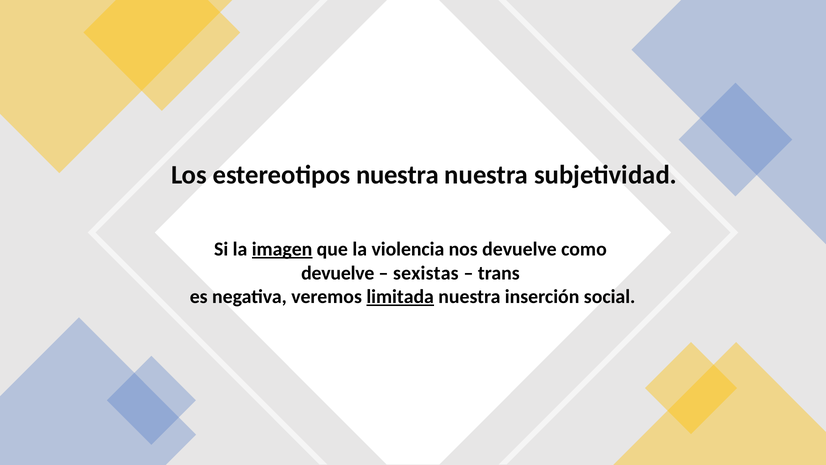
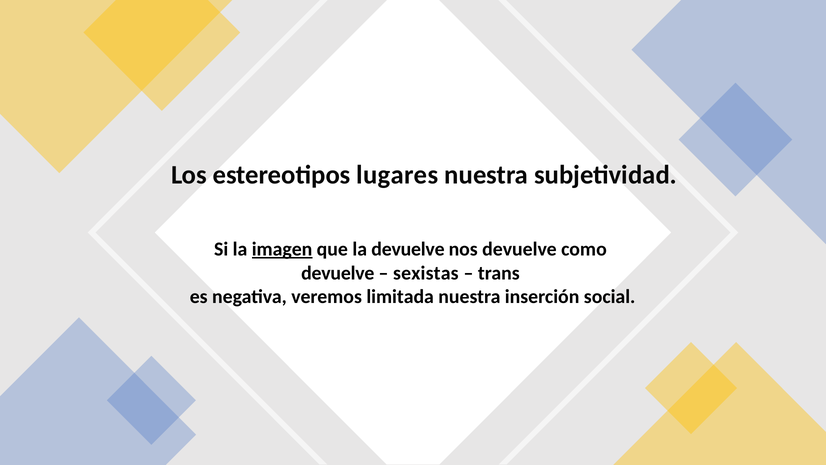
estereotipos nuestra: nuestra -> lugares
la violencia: violencia -> devuelve
limitada underline: present -> none
